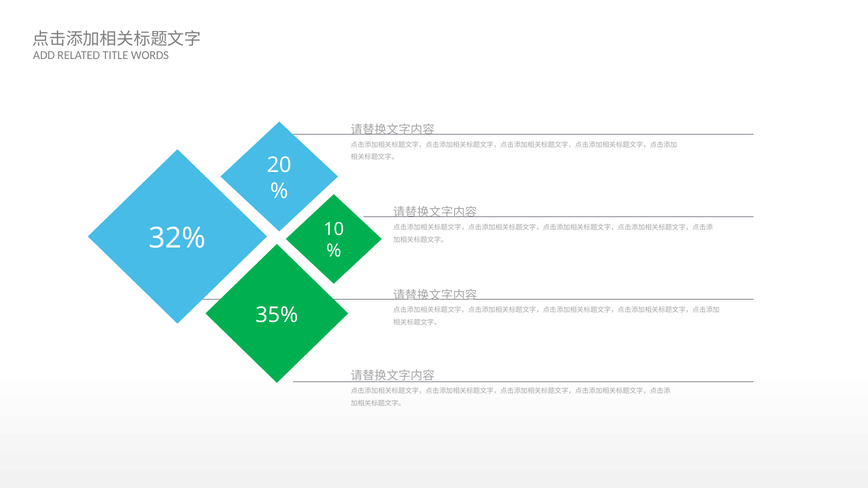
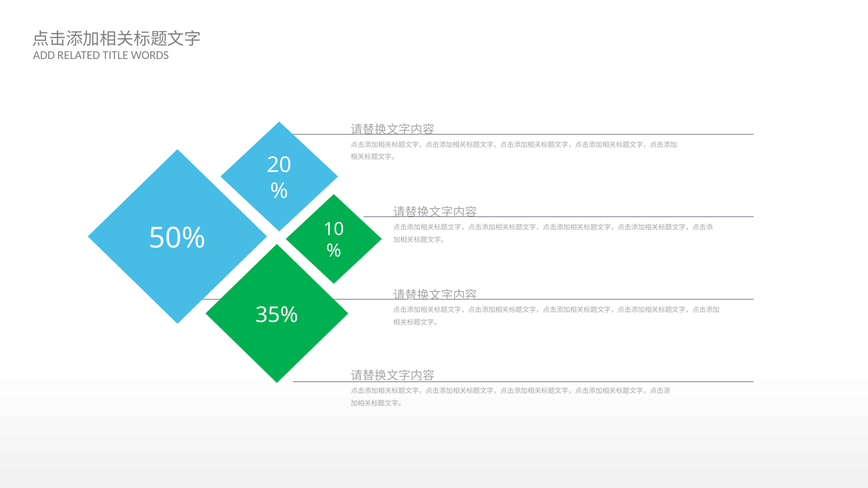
32%: 32% -> 50%
